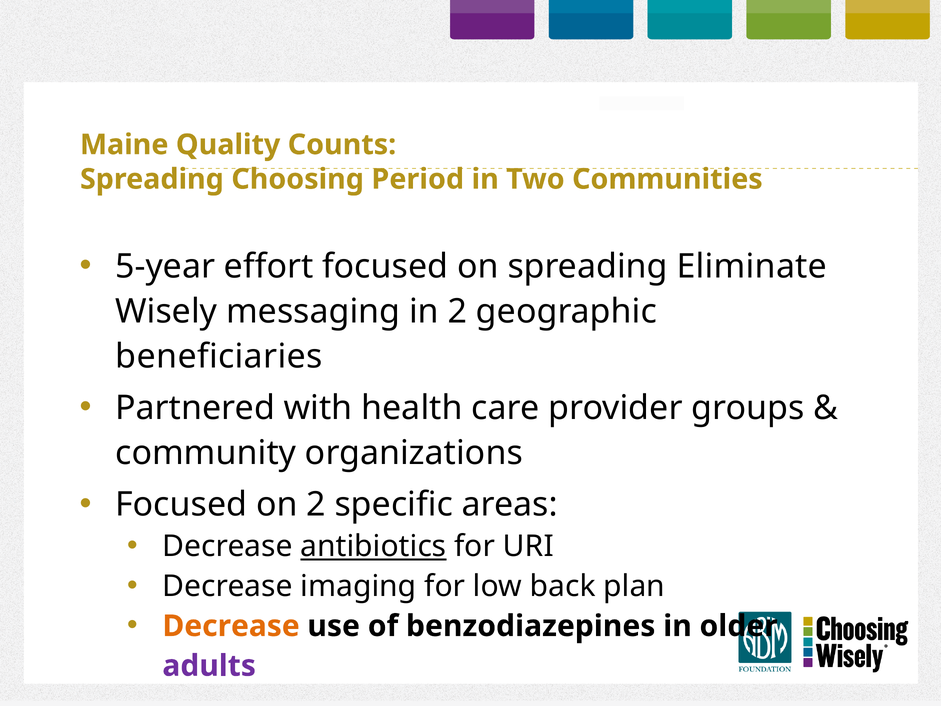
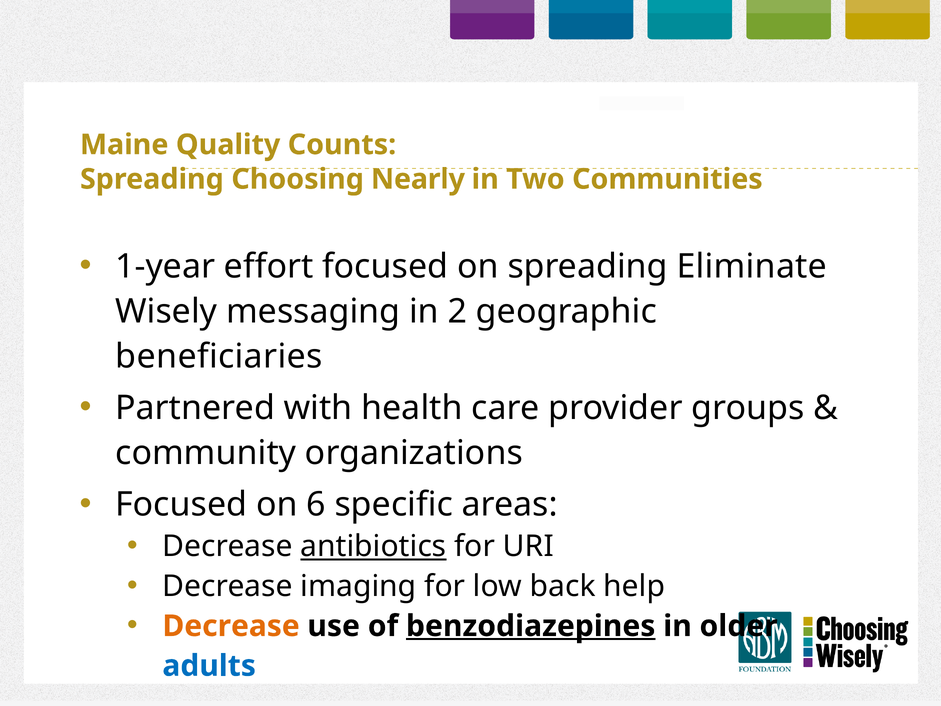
Period: Period -> Nearly
5-year: 5-year -> 1-year
on 2: 2 -> 6
plan: plan -> help
benzodiazepines underline: none -> present
adults colour: purple -> blue
